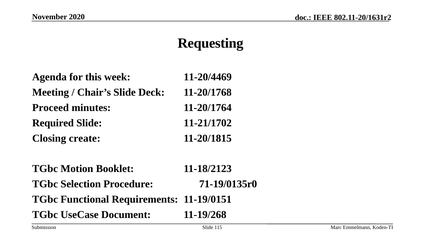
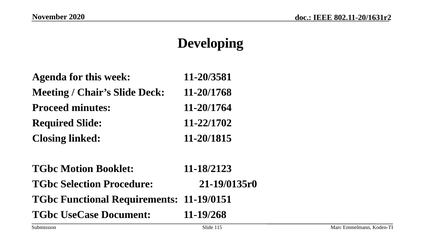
Requesting: Requesting -> Developing
11-20/4469: 11-20/4469 -> 11-20/3581
11-21/1702: 11-21/1702 -> 11-22/1702
create: create -> linked
71-19/0135r0: 71-19/0135r0 -> 21-19/0135r0
